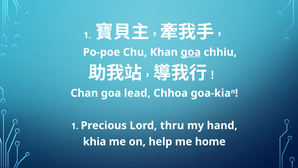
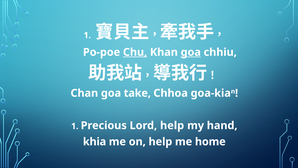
Chu underline: none -> present
lead: lead -> take
Lord thru: thru -> help
